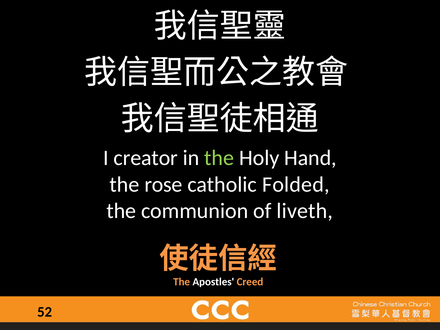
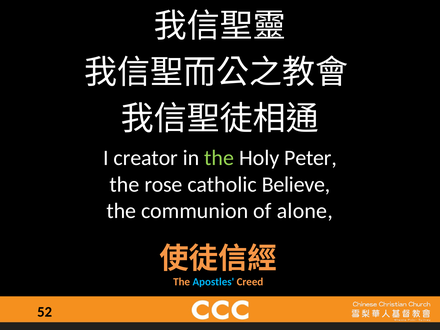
Hand: Hand -> Peter
Folded: Folded -> Believe
liveth: liveth -> alone
Apostles colour: white -> light blue
